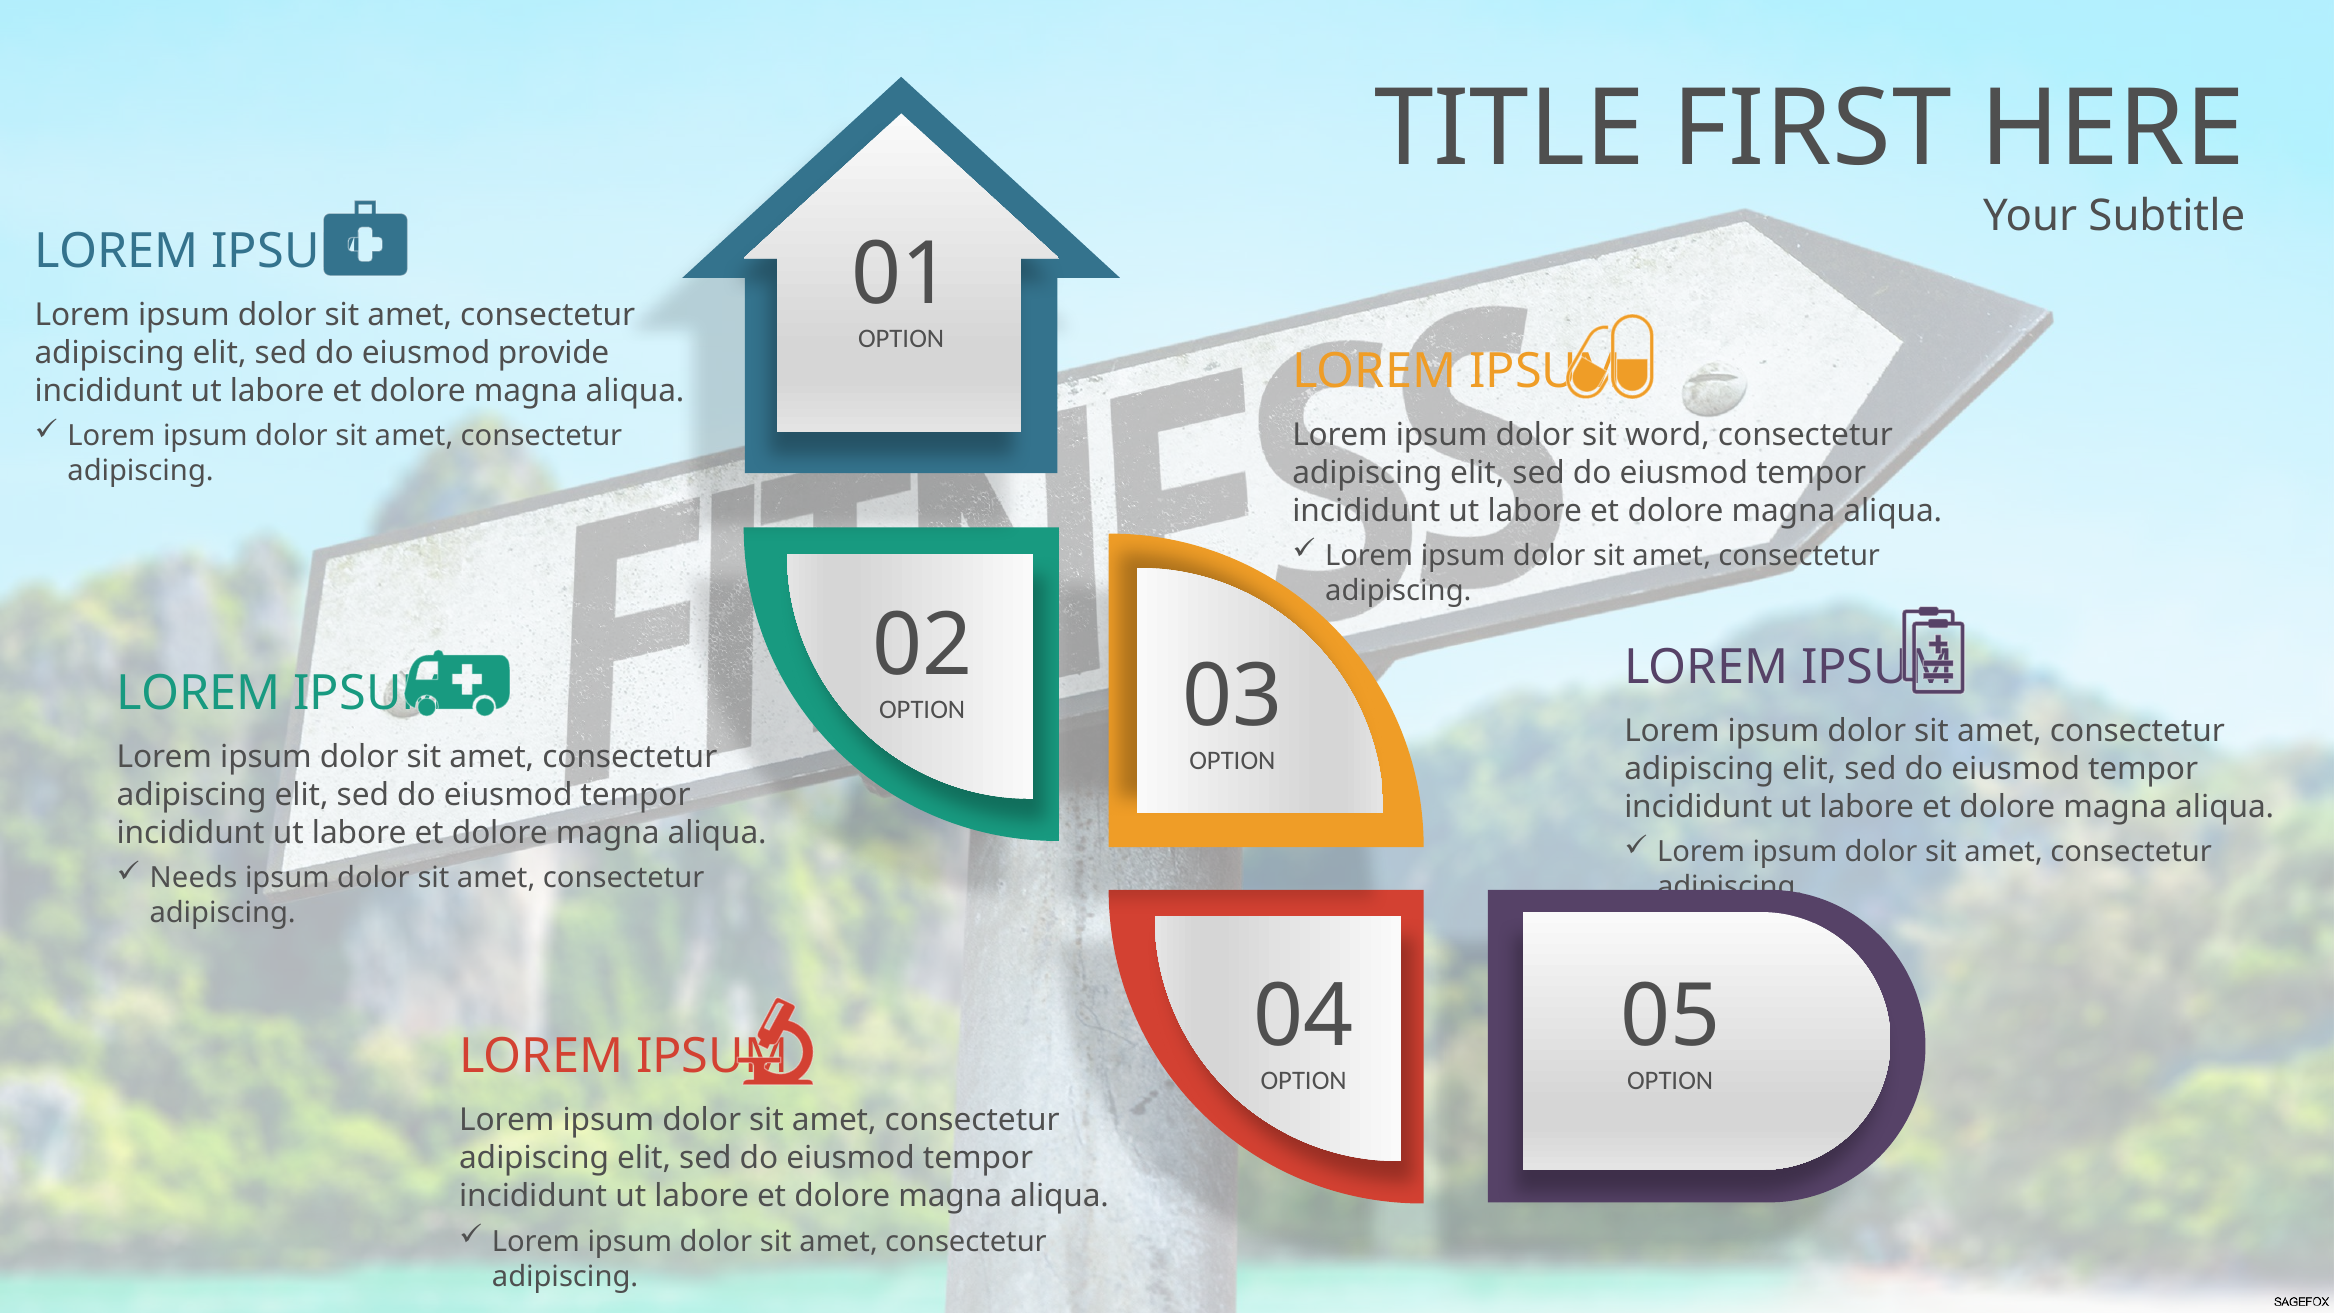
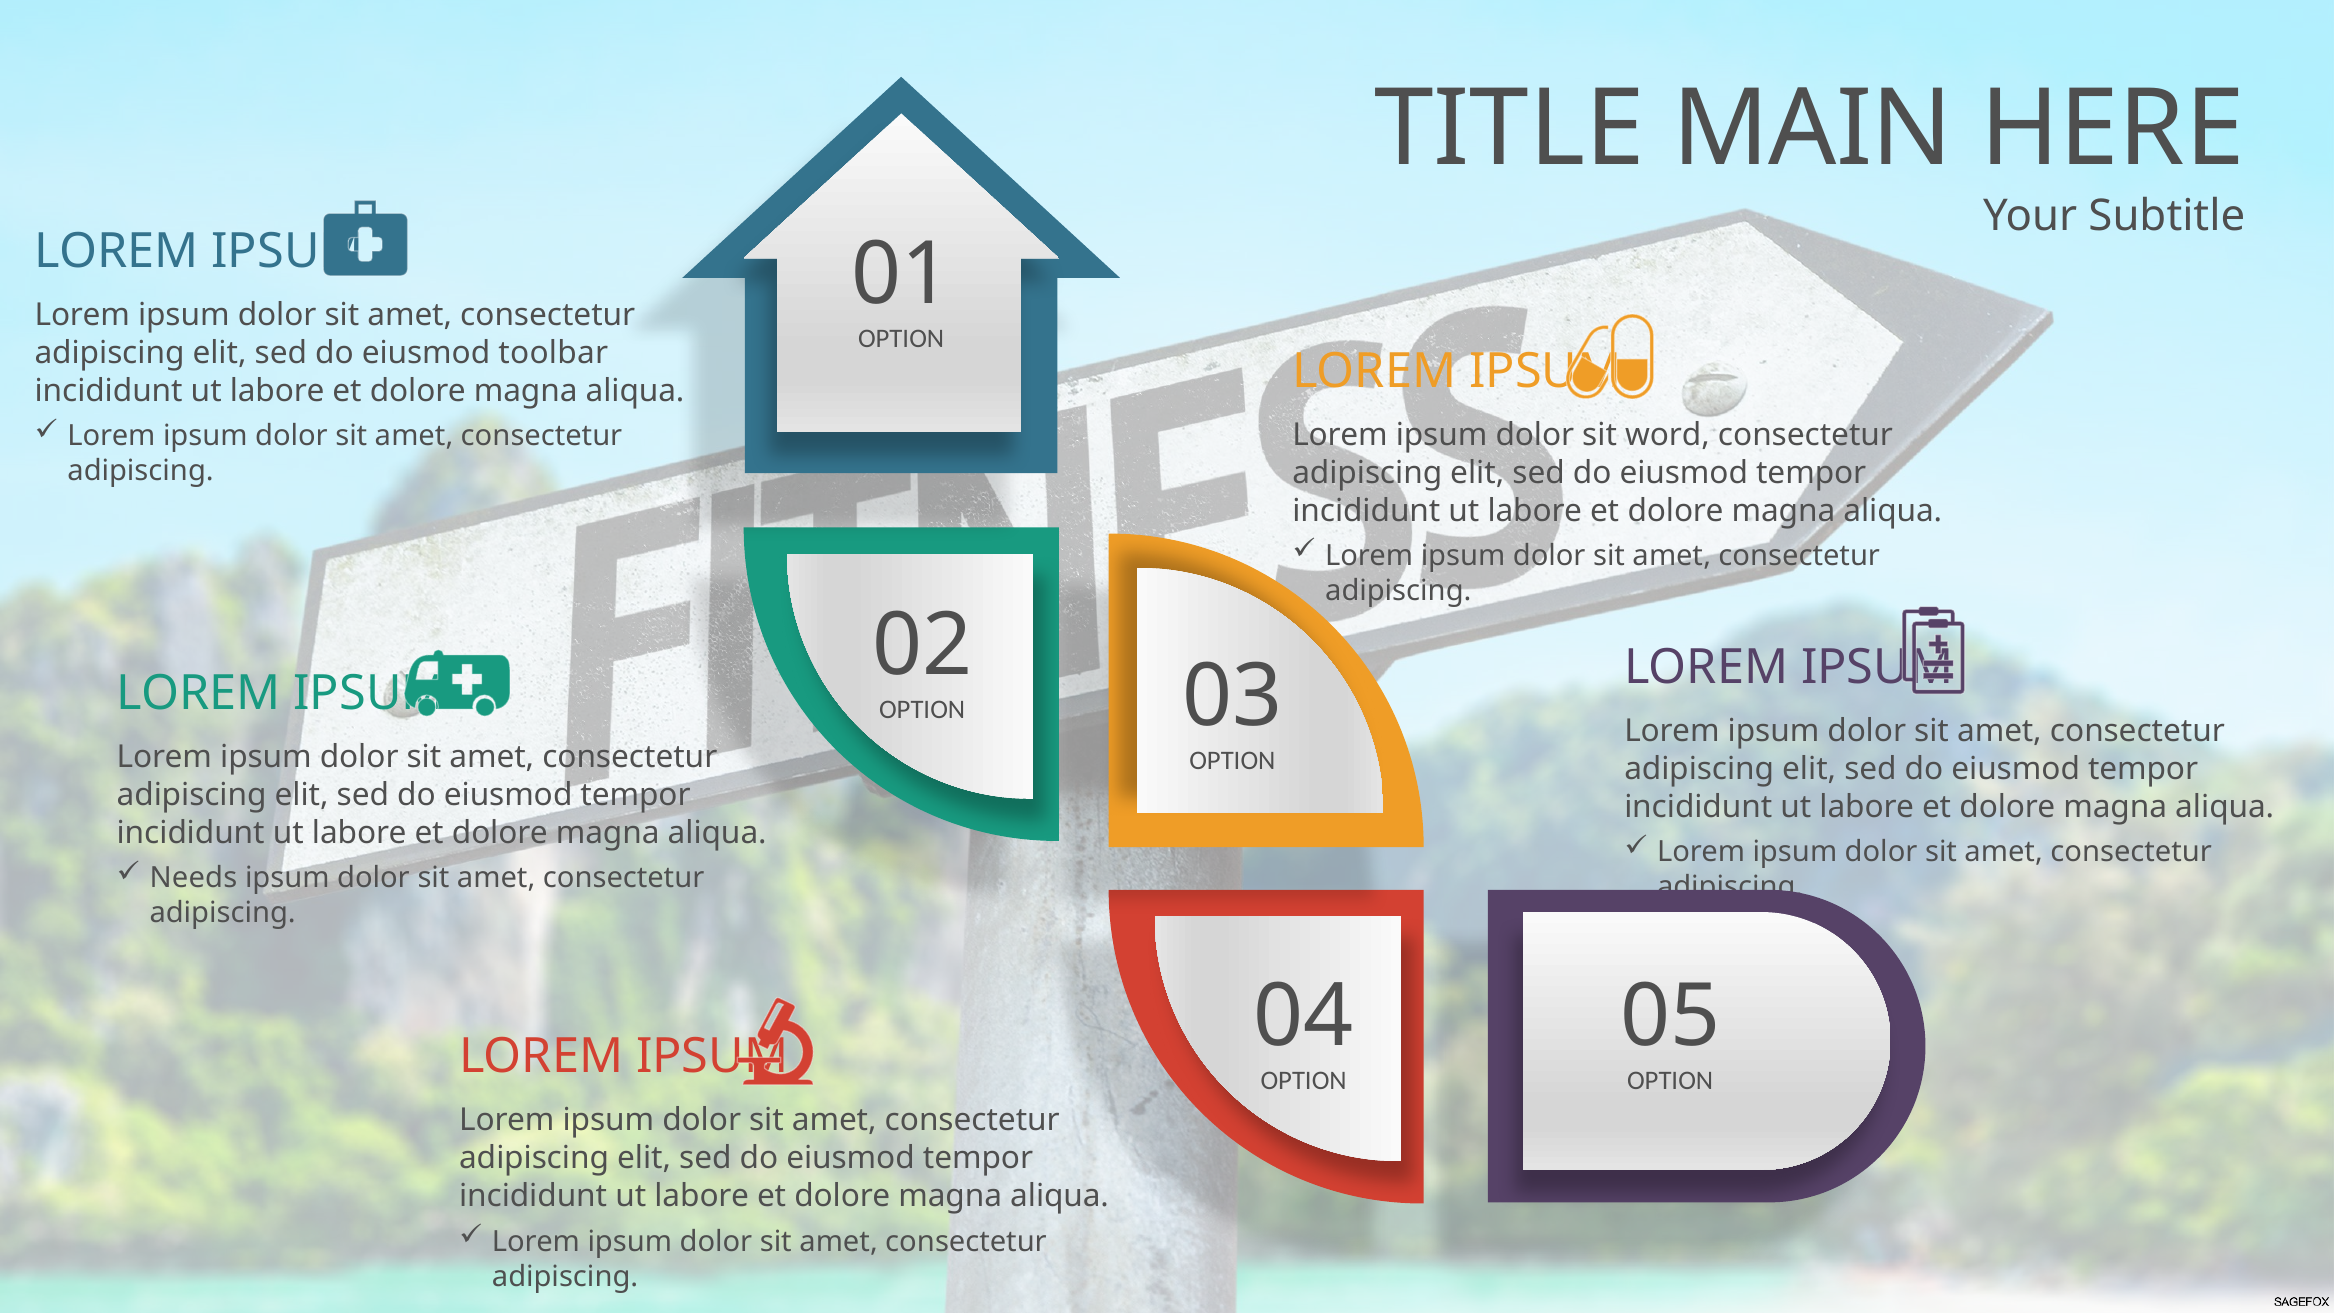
FIRST: FIRST -> MAIN
provide: provide -> toolbar
